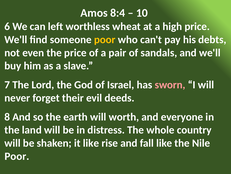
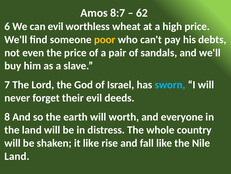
8:4: 8:4 -> 8:7
10: 10 -> 62
can left: left -> evil
sworn colour: pink -> light blue
Poor at (17, 156): Poor -> Land
